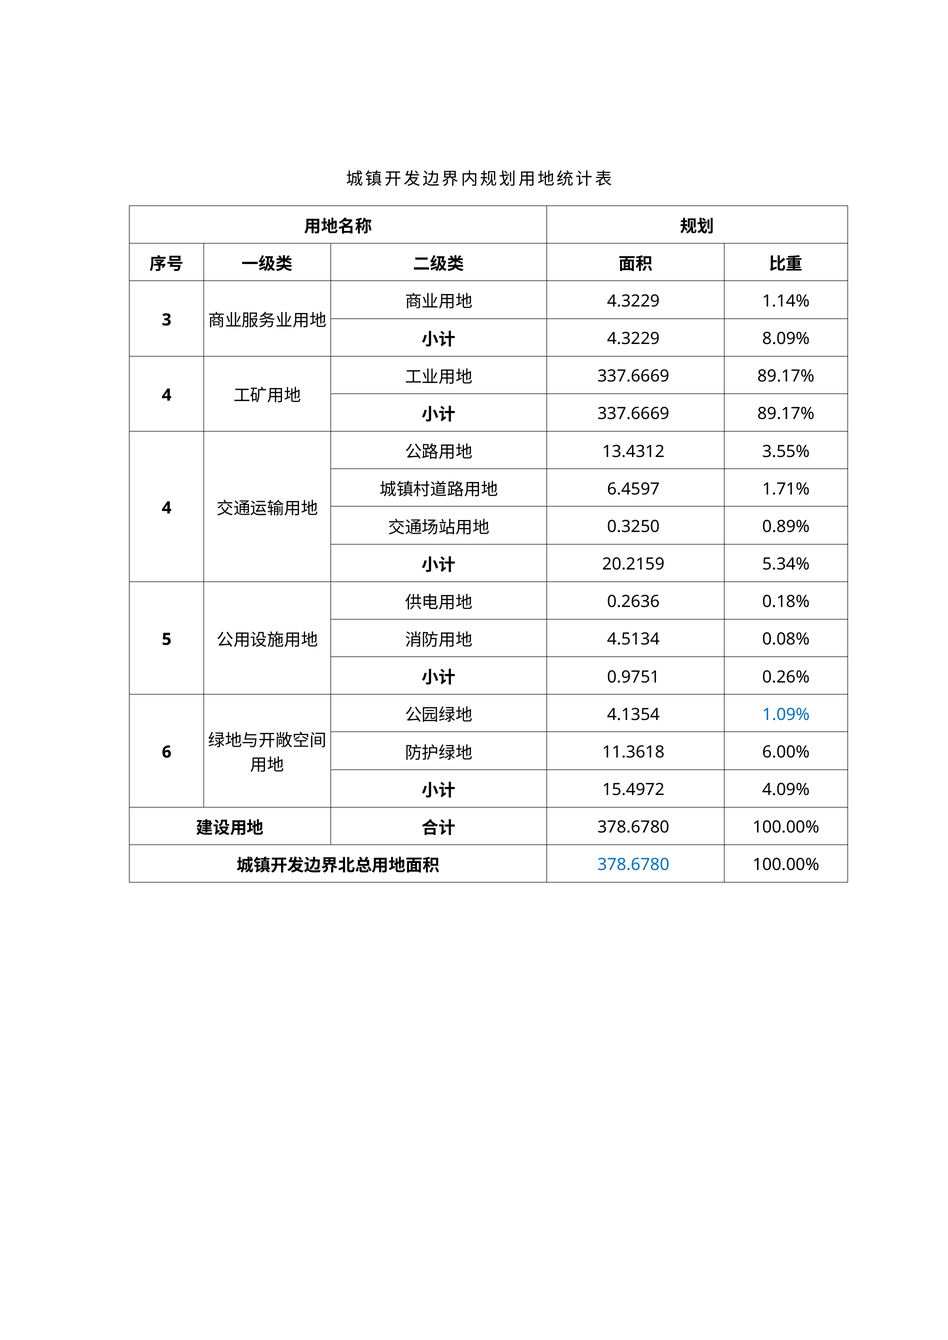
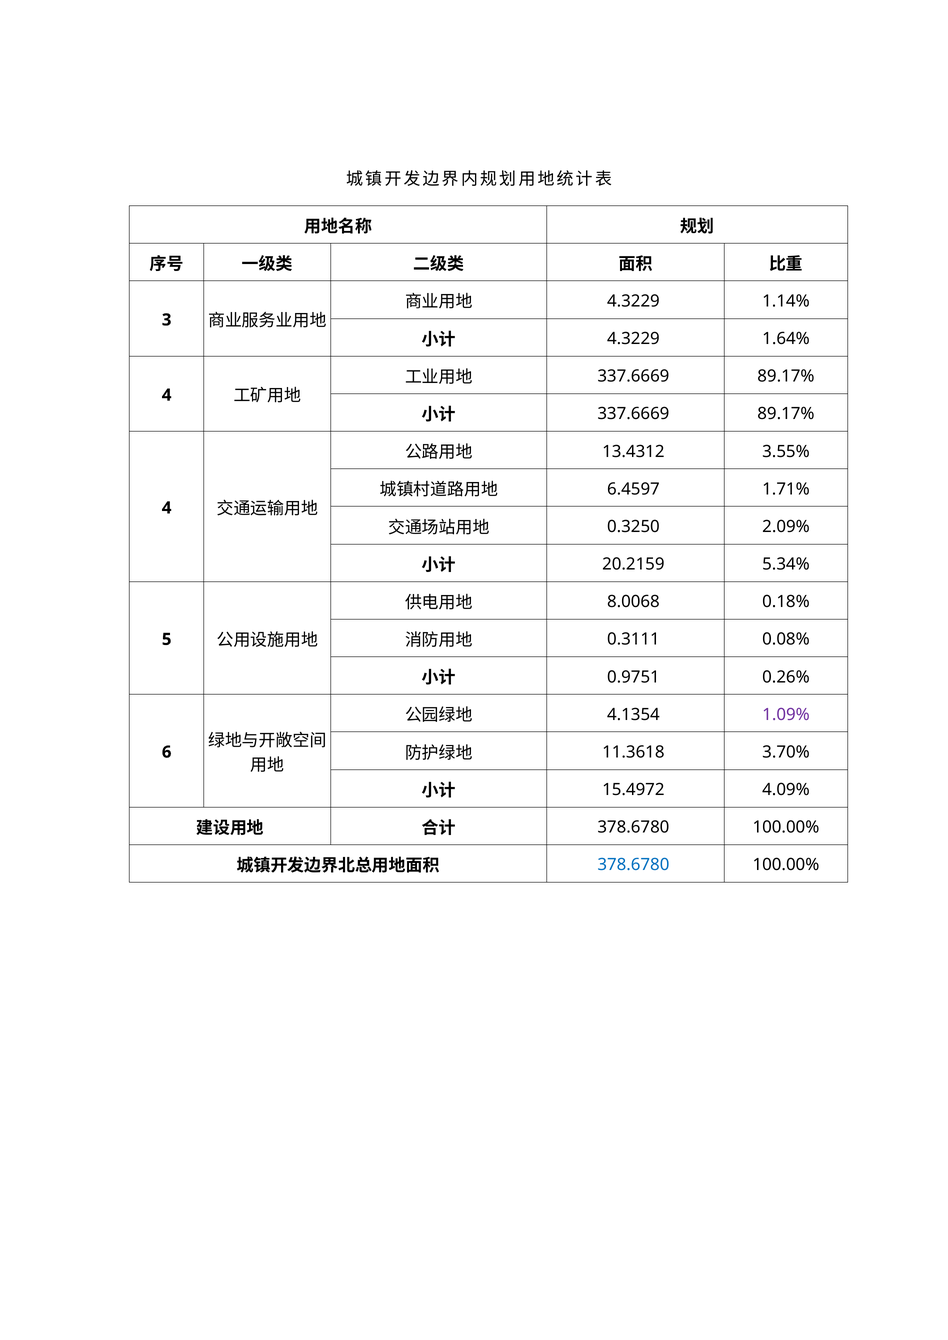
8.09%: 8.09% -> 1.64%
0.89%: 0.89% -> 2.09%
0.2636: 0.2636 -> 8.0068
4.5134: 4.5134 -> 0.3111
1.09% colour: blue -> purple
6.00%: 6.00% -> 3.70%
